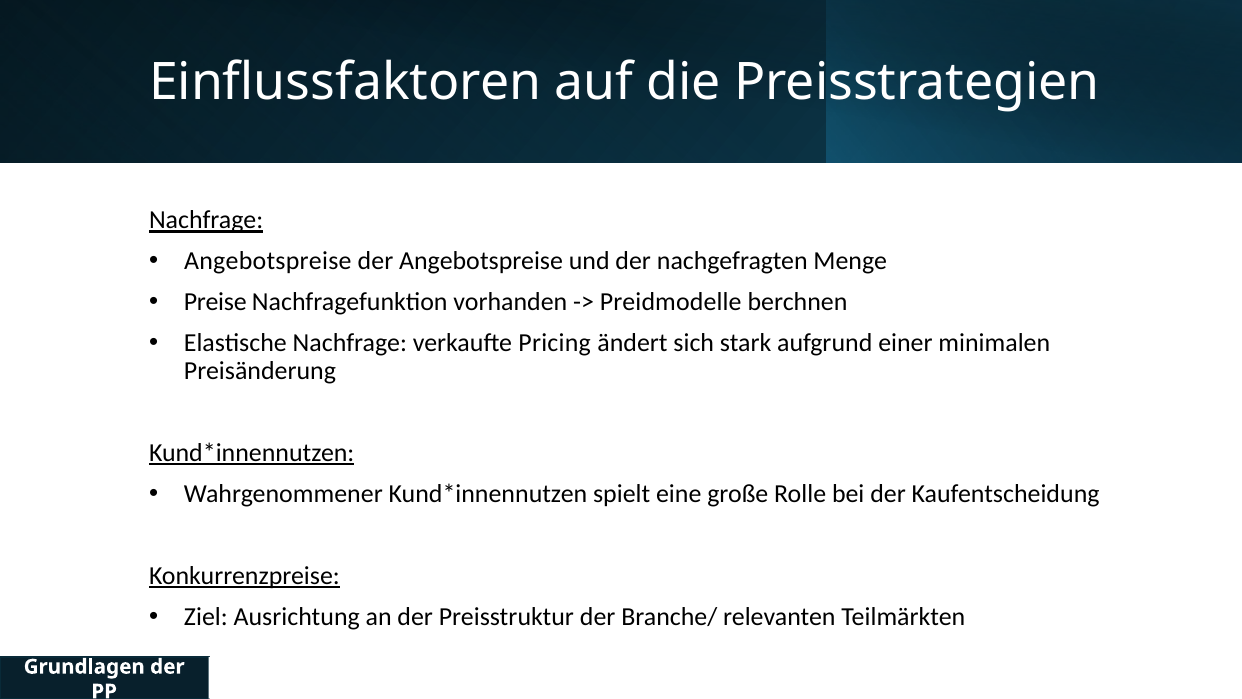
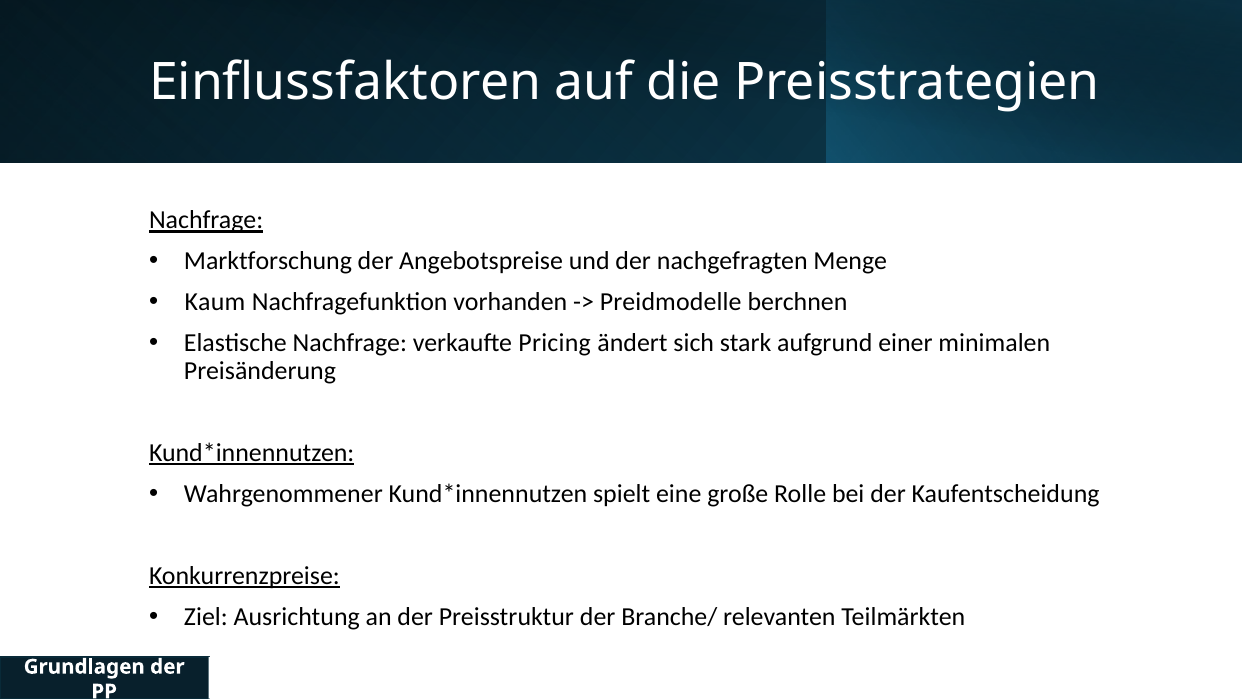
Angebotspreise at (268, 261): Angebotspreise -> Marktforschung
Preise: Preise -> Kaum
